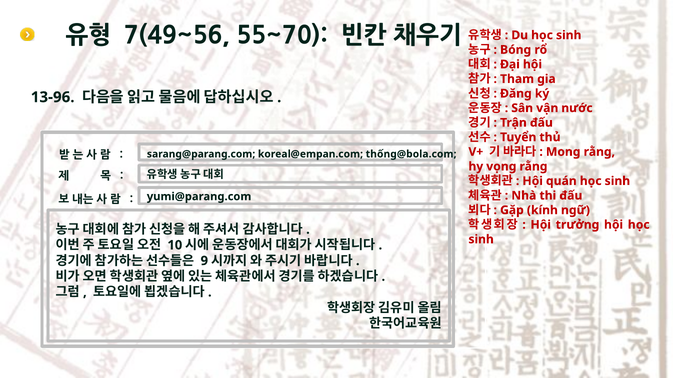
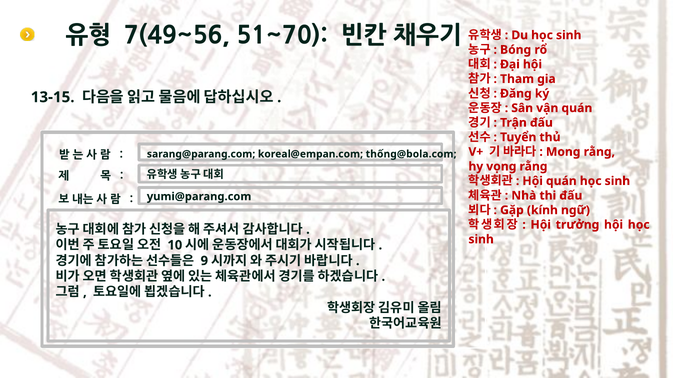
55~70: 55~70 -> 51~70
13-96: 13-96 -> 13-15
vận nước: nước -> quán
